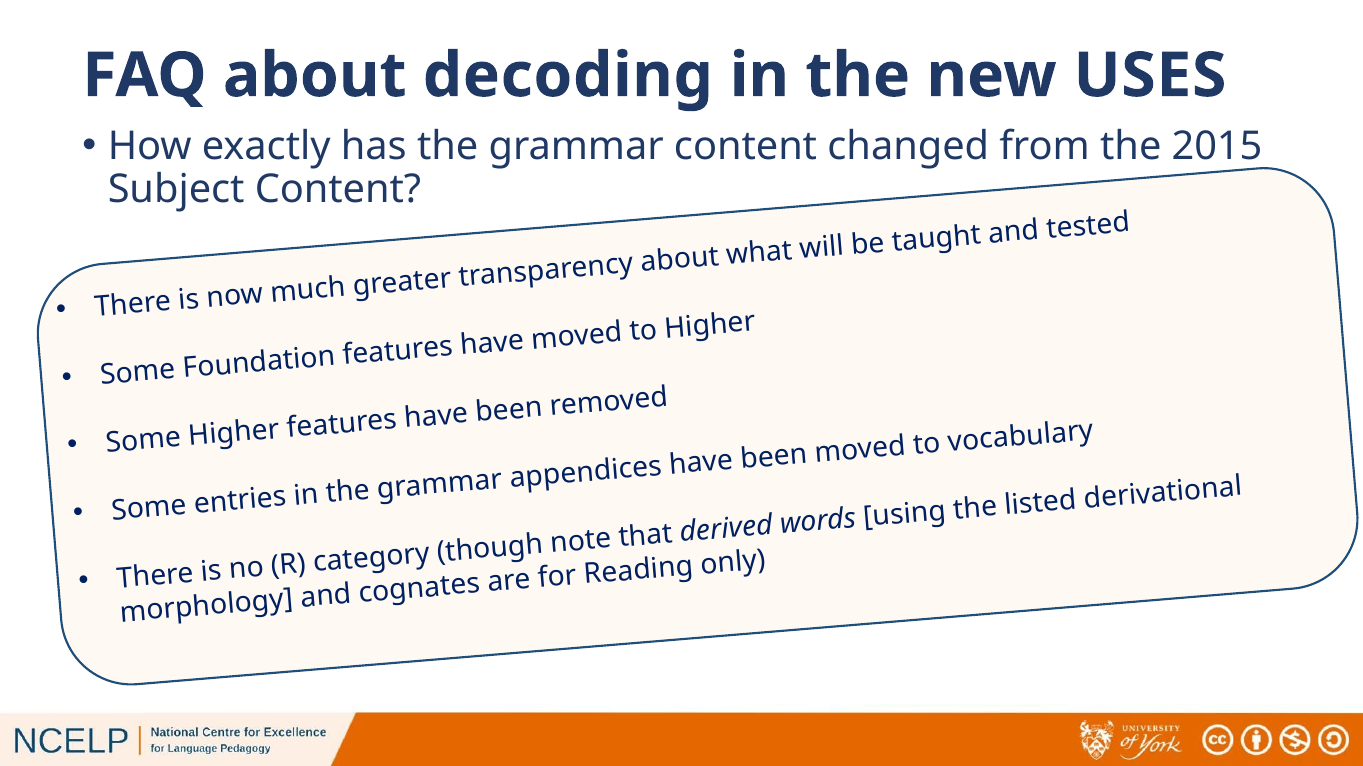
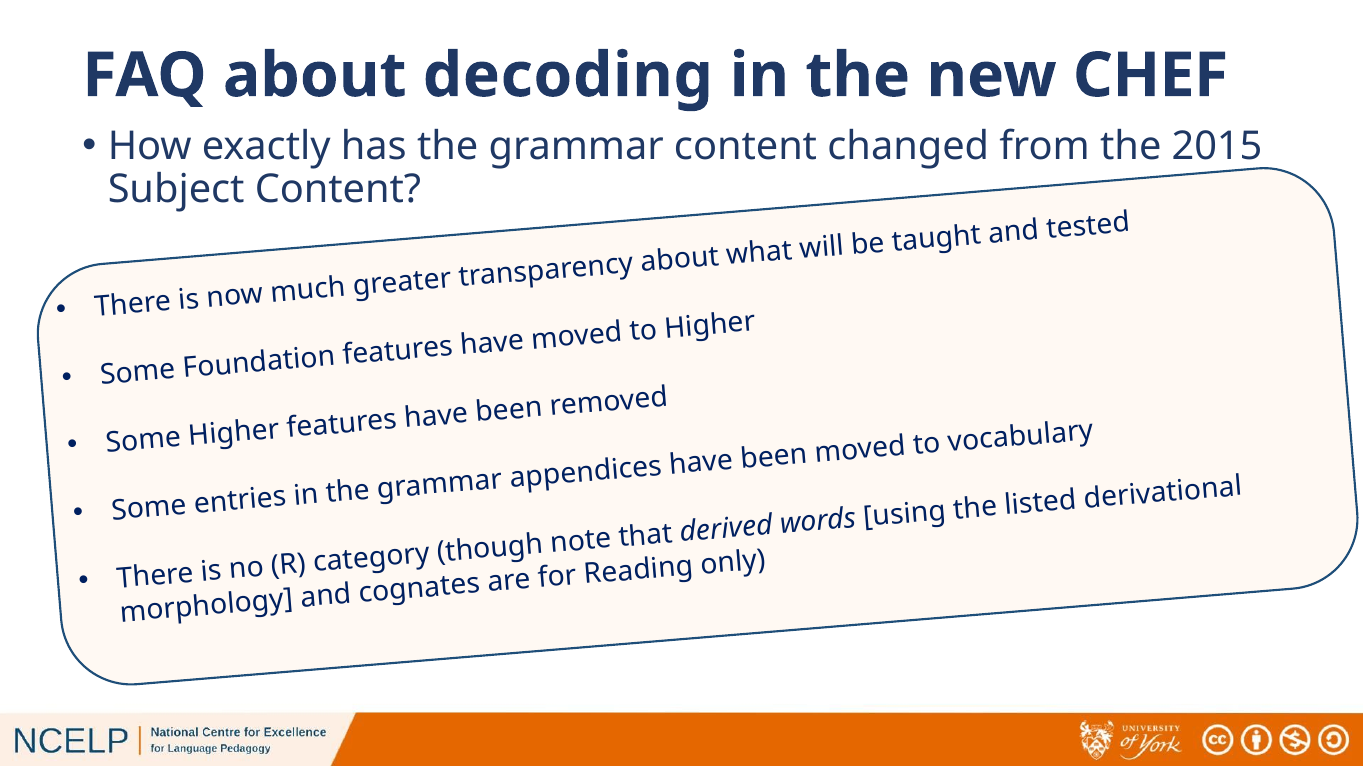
USES: USES -> CHEF
